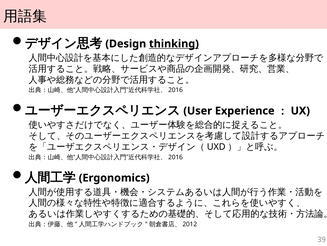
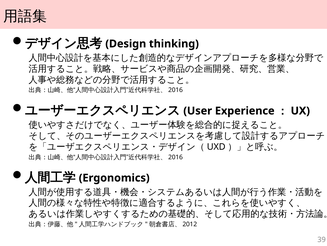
thinking underline: present -> none
